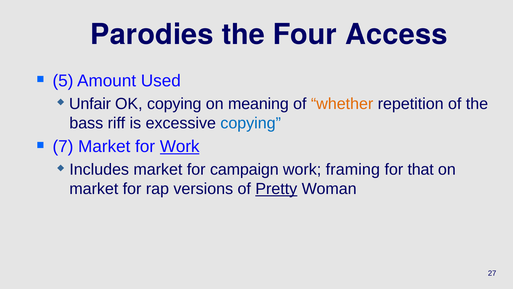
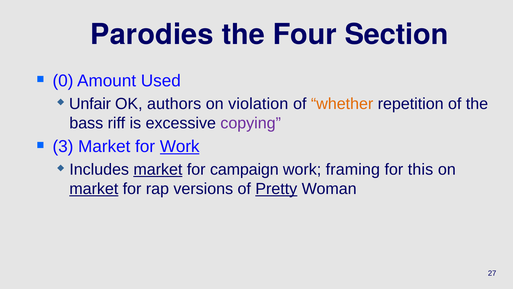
Access: Access -> Section
5: 5 -> 0
OK copying: copying -> authors
meaning: meaning -> violation
copying at (251, 123) colour: blue -> purple
7: 7 -> 3
market at (158, 169) underline: none -> present
that: that -> this
market at (94, 189) underline: none -> present
